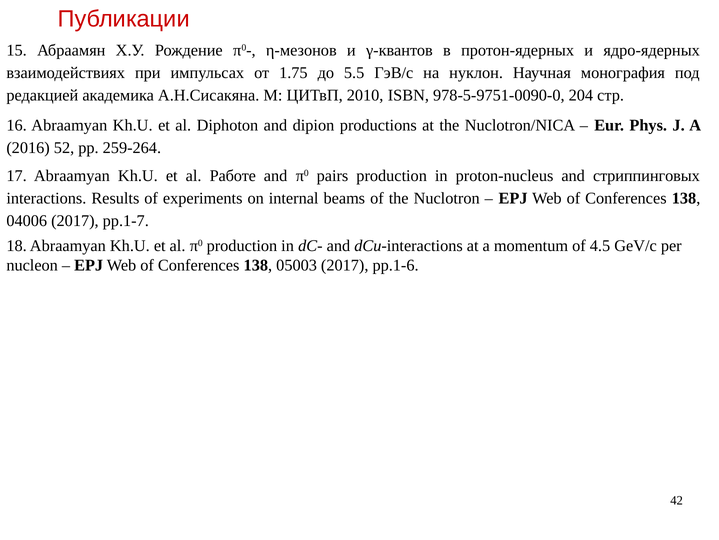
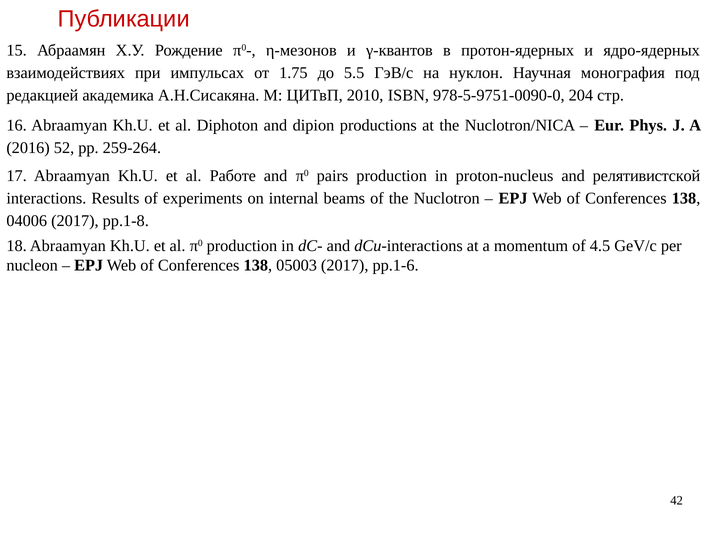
стриппинговых: стриппинговых -> релятивистской
pp.1-7: pp.1-7 -> pp.1-8
